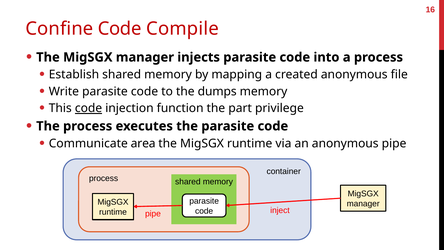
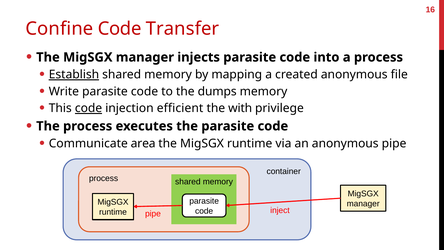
Compile: Compile -> Transfer
Establish underline: none -> present
function: function -> efficient
part: part -> with
